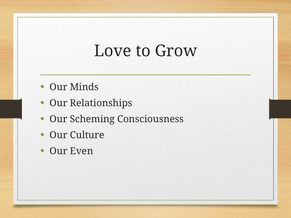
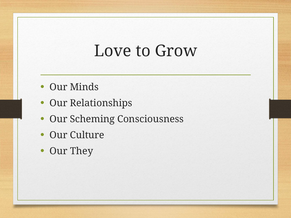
Even: Even -> They
